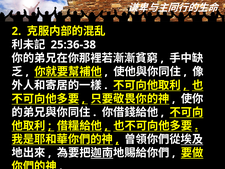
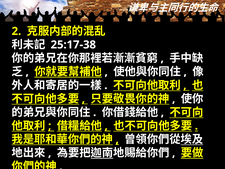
25:36-38: 25:36-38 -> 25:17-38
